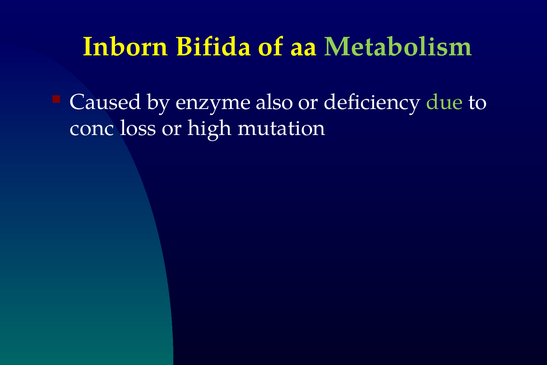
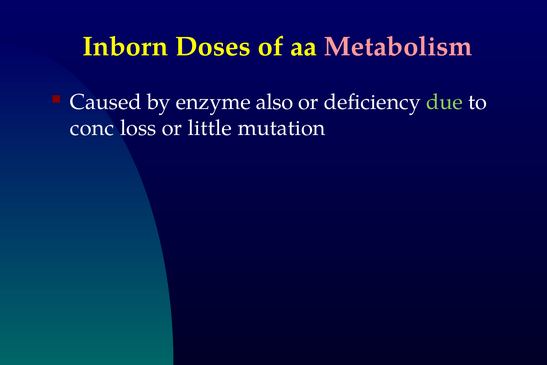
Bifida: Bifida -> Doses
Metabolism colour: light green -> pink
high: high -> little
